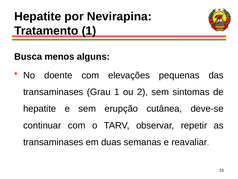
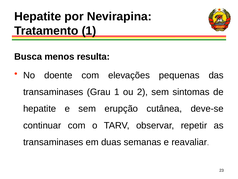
alguns: alguns -> resulta
